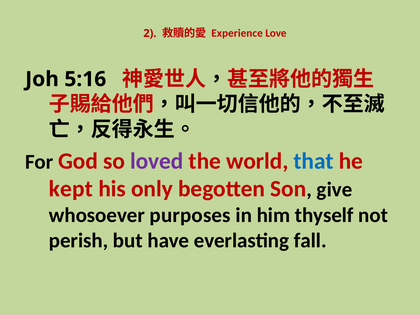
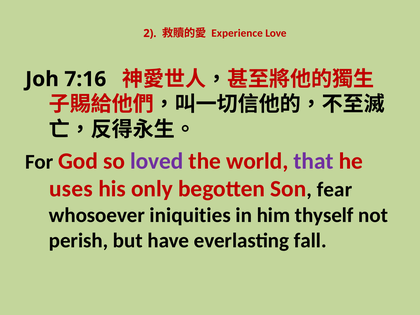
5:16: 5:16 -> 7:16
that colour: blue -> purple
kept: kept -> uses
give: give -> fear
purposes: purposes -> iniquities
